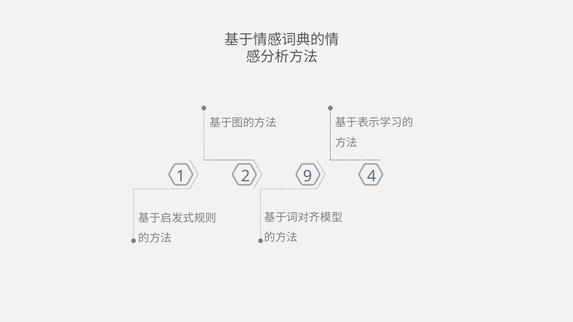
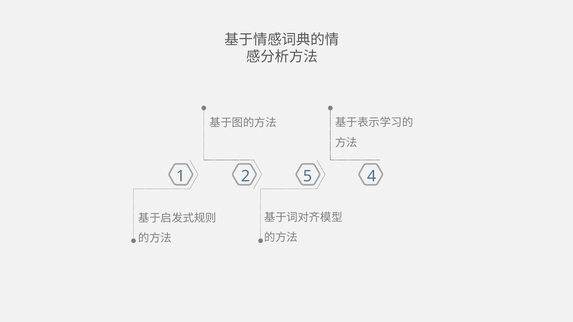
9: 9 -> 5
